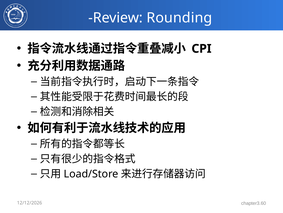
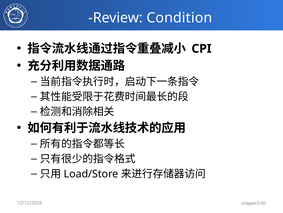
Rounding: Rounding -> Condition
